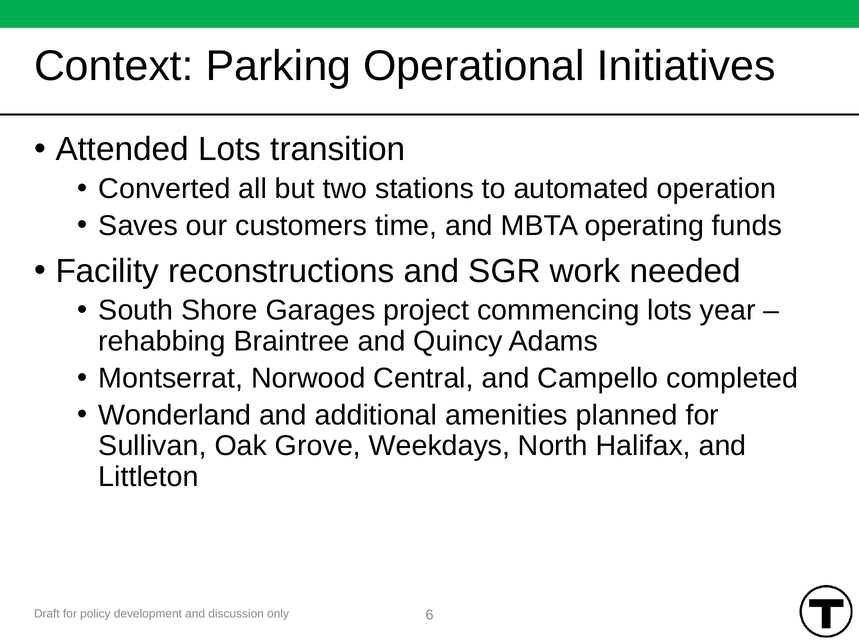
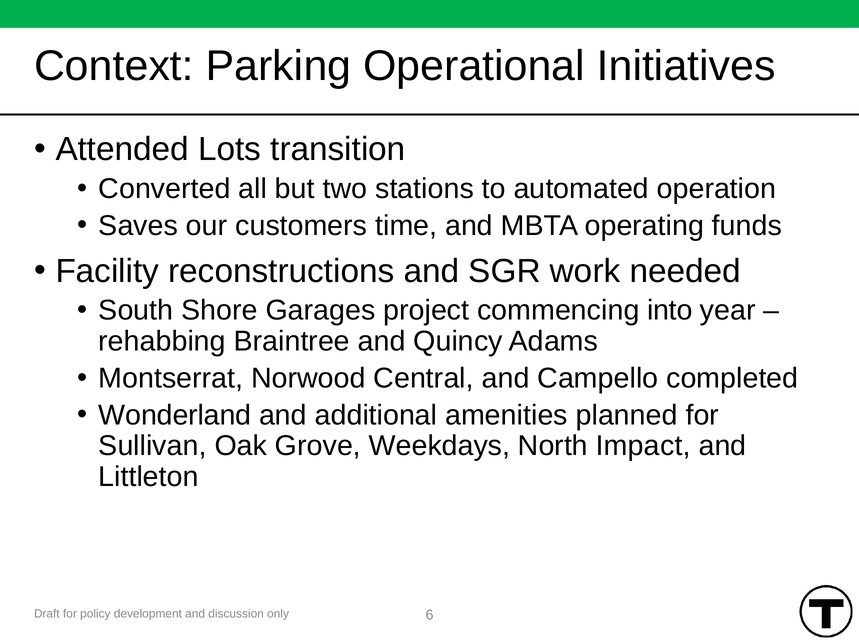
commencing lots: lots -> into
Halifax: Halifax -> Impact
